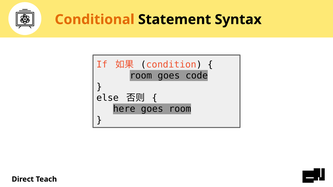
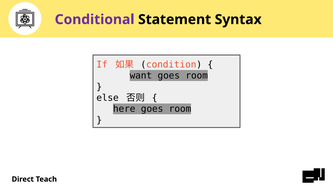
Conditional colour: orange -> purple
room at (141, 76): room -> want
code at (197, 76): code -> room
